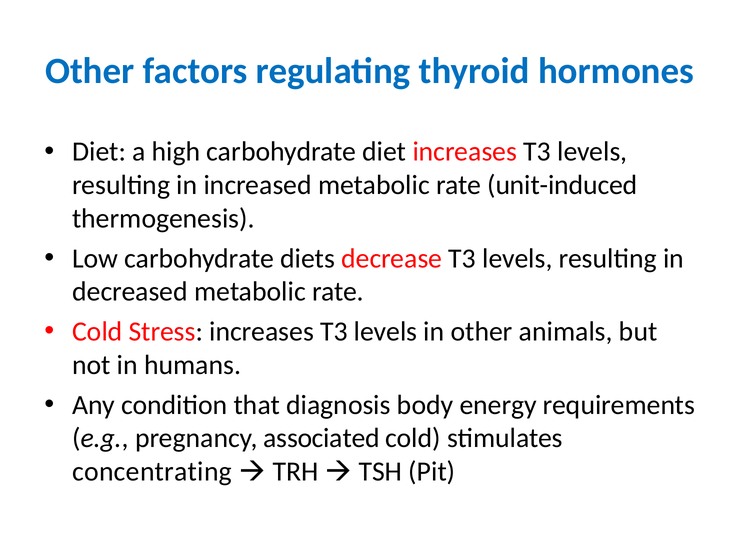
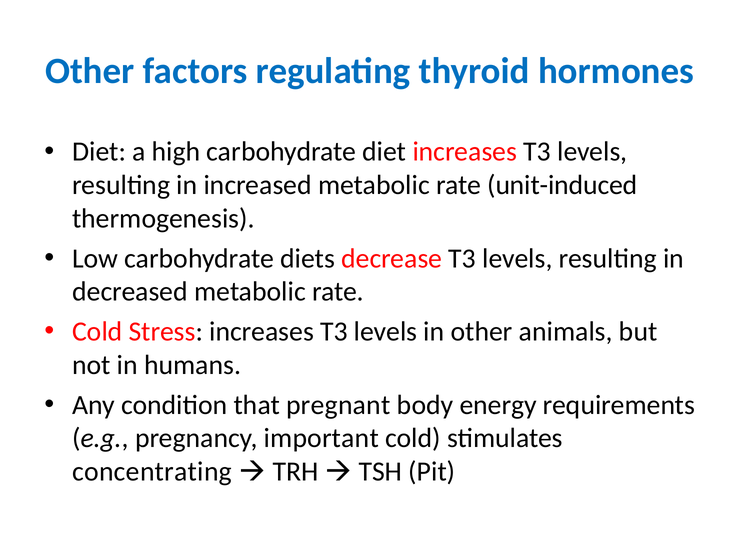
diagnosis: diagnosis -> pregnant
associated: associated -> important
